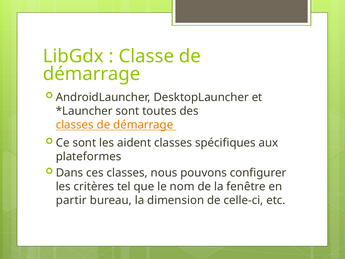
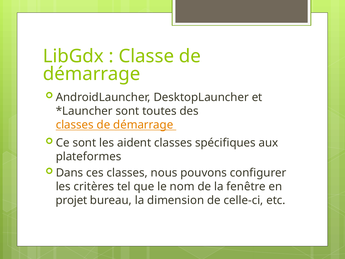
partir: partir -> projet
